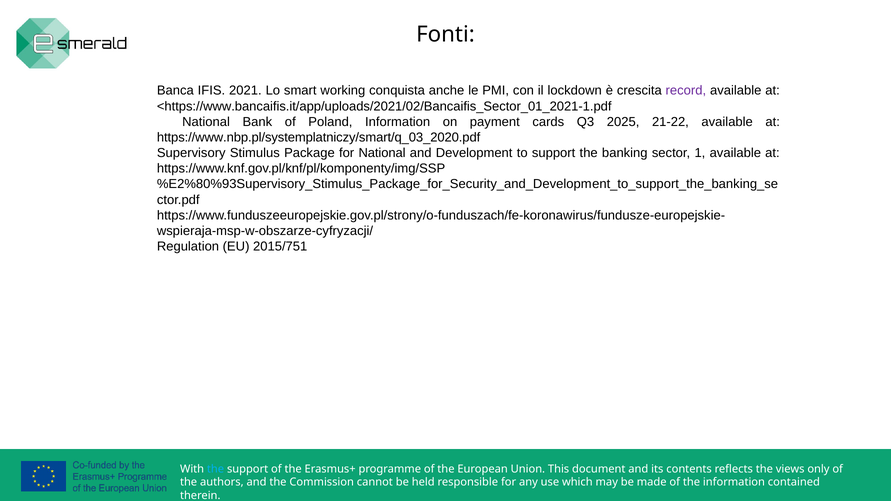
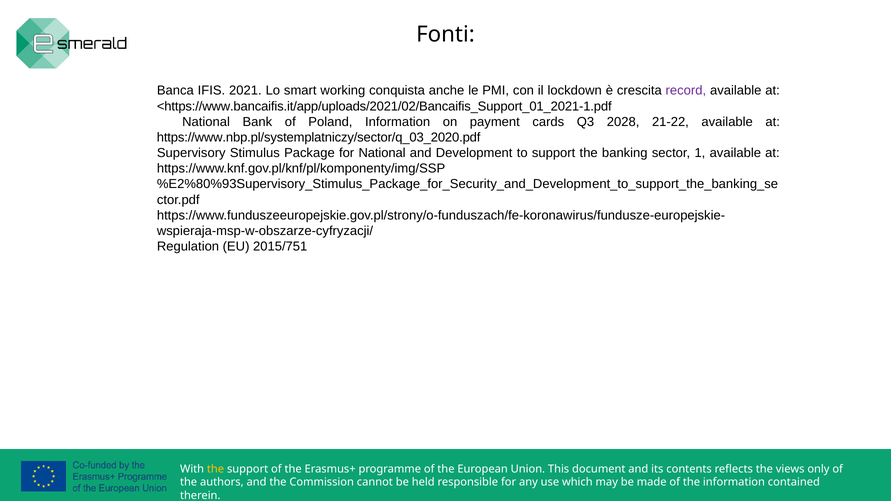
<https://www.bancaifis.it/app/uploads/2021/02/Bancaifis_Sector_01_2021-1.pdf: <https://www.bancaifis.it/app/uploads/2021/02/Bancaifis_Sector_01_2021-1.pdf -> <https://www.bancaifis.it/app/uploads/2021/02/Bancaifis_Support_01_2021-1.pdf
2025: 2025 -> 2028
https://www.nbp.pl/systemplatniczy/smart/q_03_2020.pdf: https://www.nbp.pl/systemplatniczy/smart/q_03_2020.pdf -> https://www.nbp.pl/systemplatniczy/sector/q_03_2020.pdf
the at (216, 469) colour: light blue -> yellow
